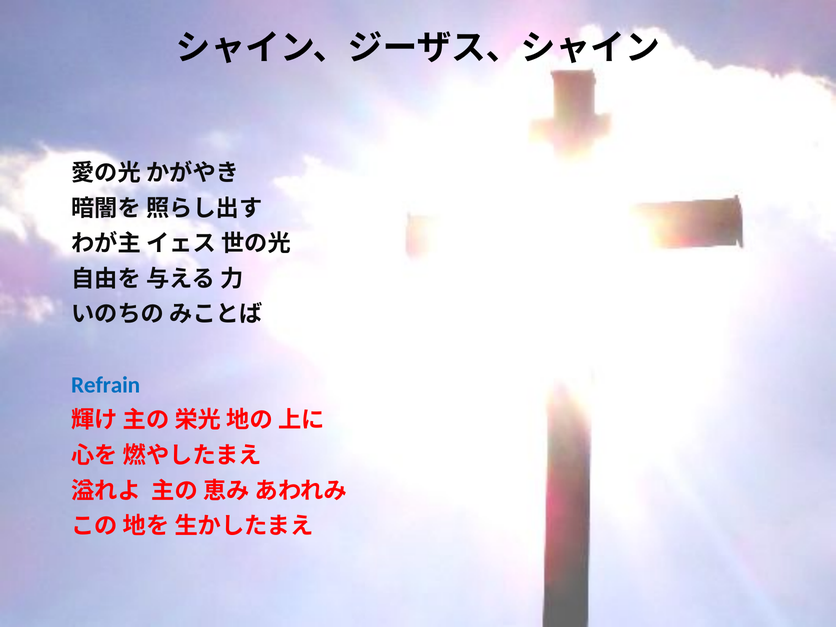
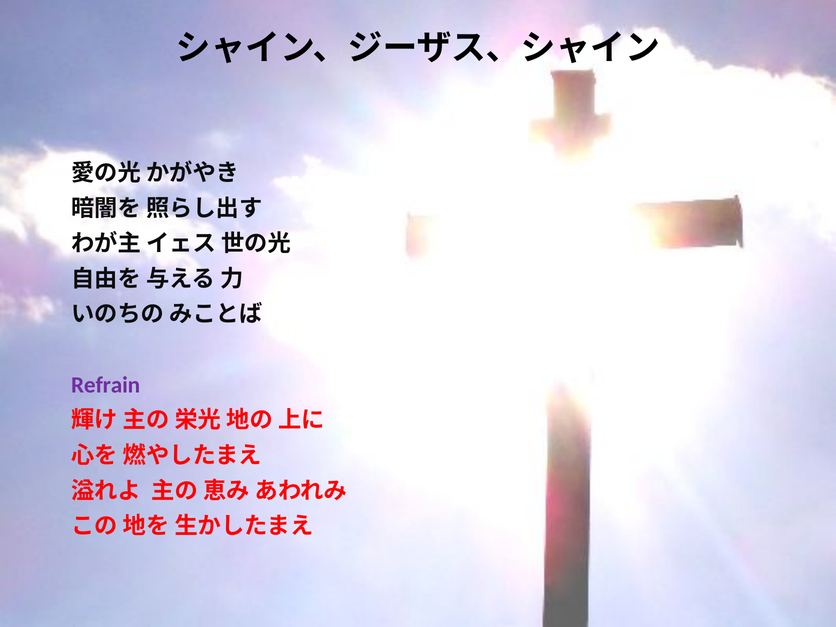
Refrain colour: blue -> purple
